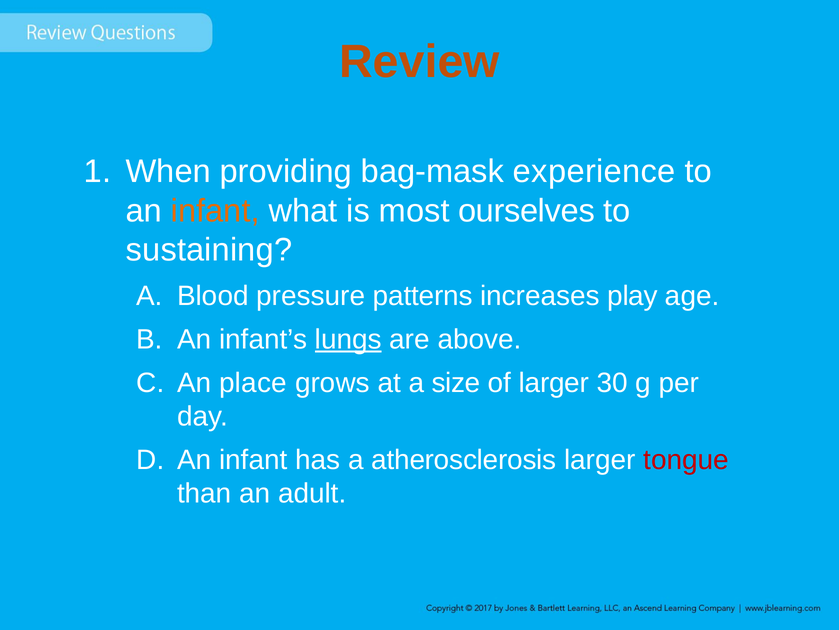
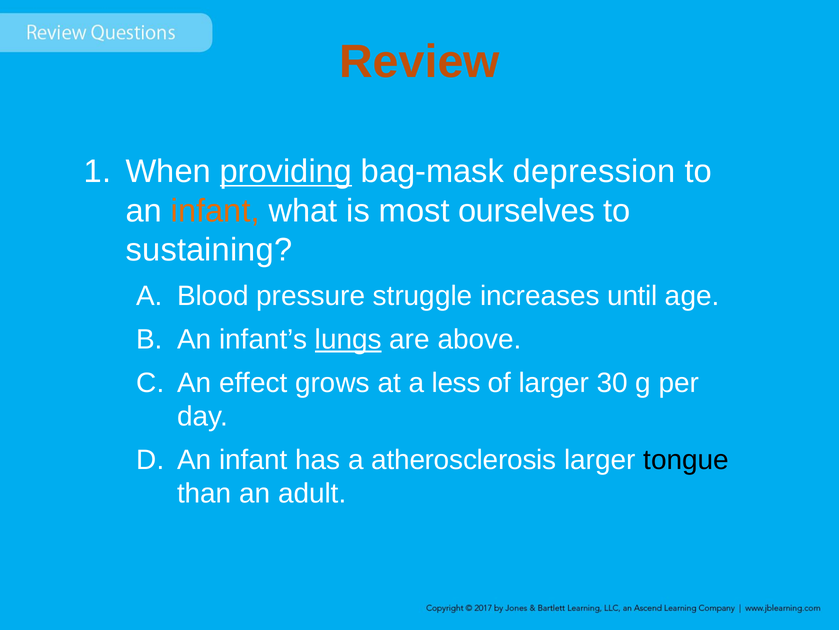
providing underline: none -> present
experience: experience -> depression
patterns: patterns -> struggle
play: play -> until
place: place -> effect
size: size -> less
tongue colour: red -> black
